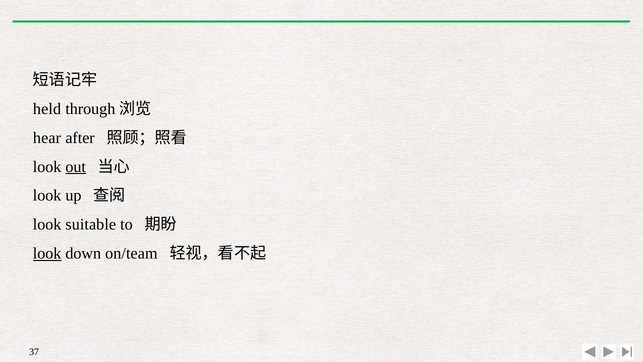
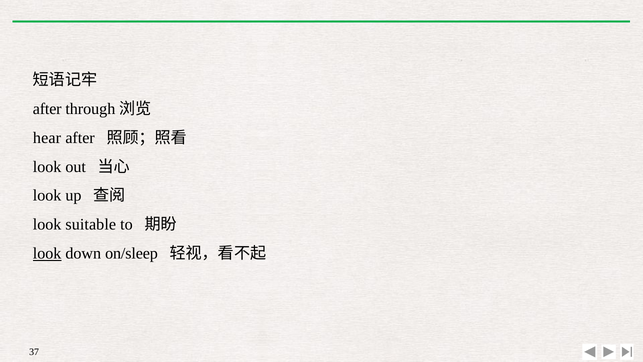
held at (47, 109): held -> after
out underline: present -> none
on/team: on/team -> on/sleep
